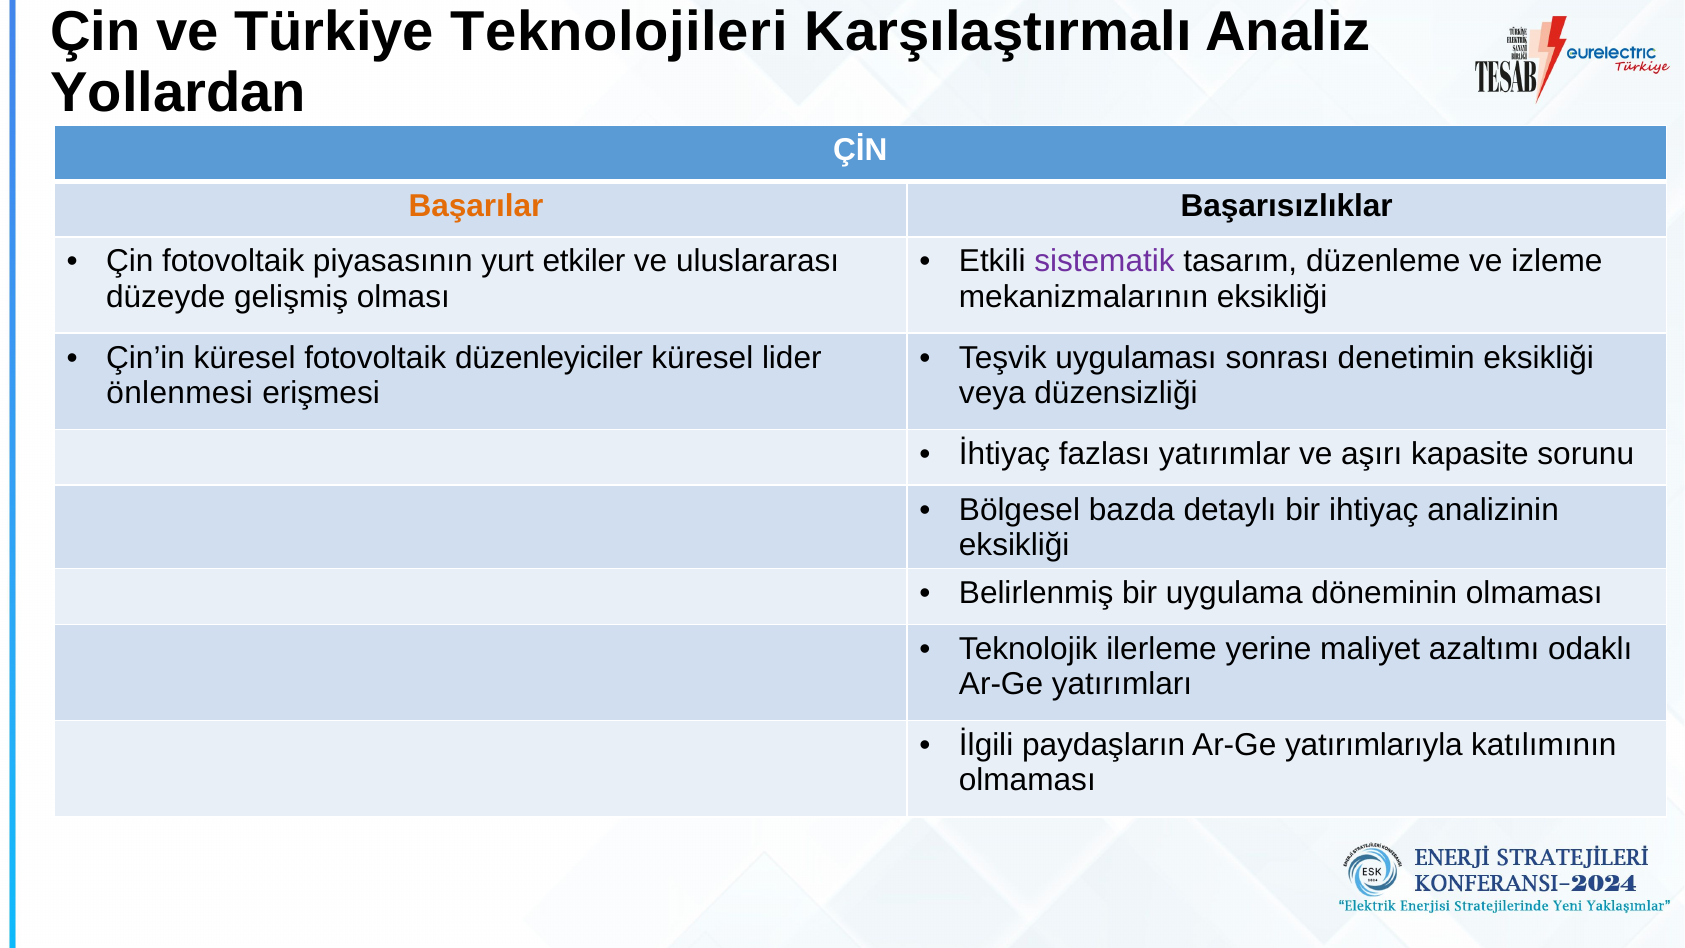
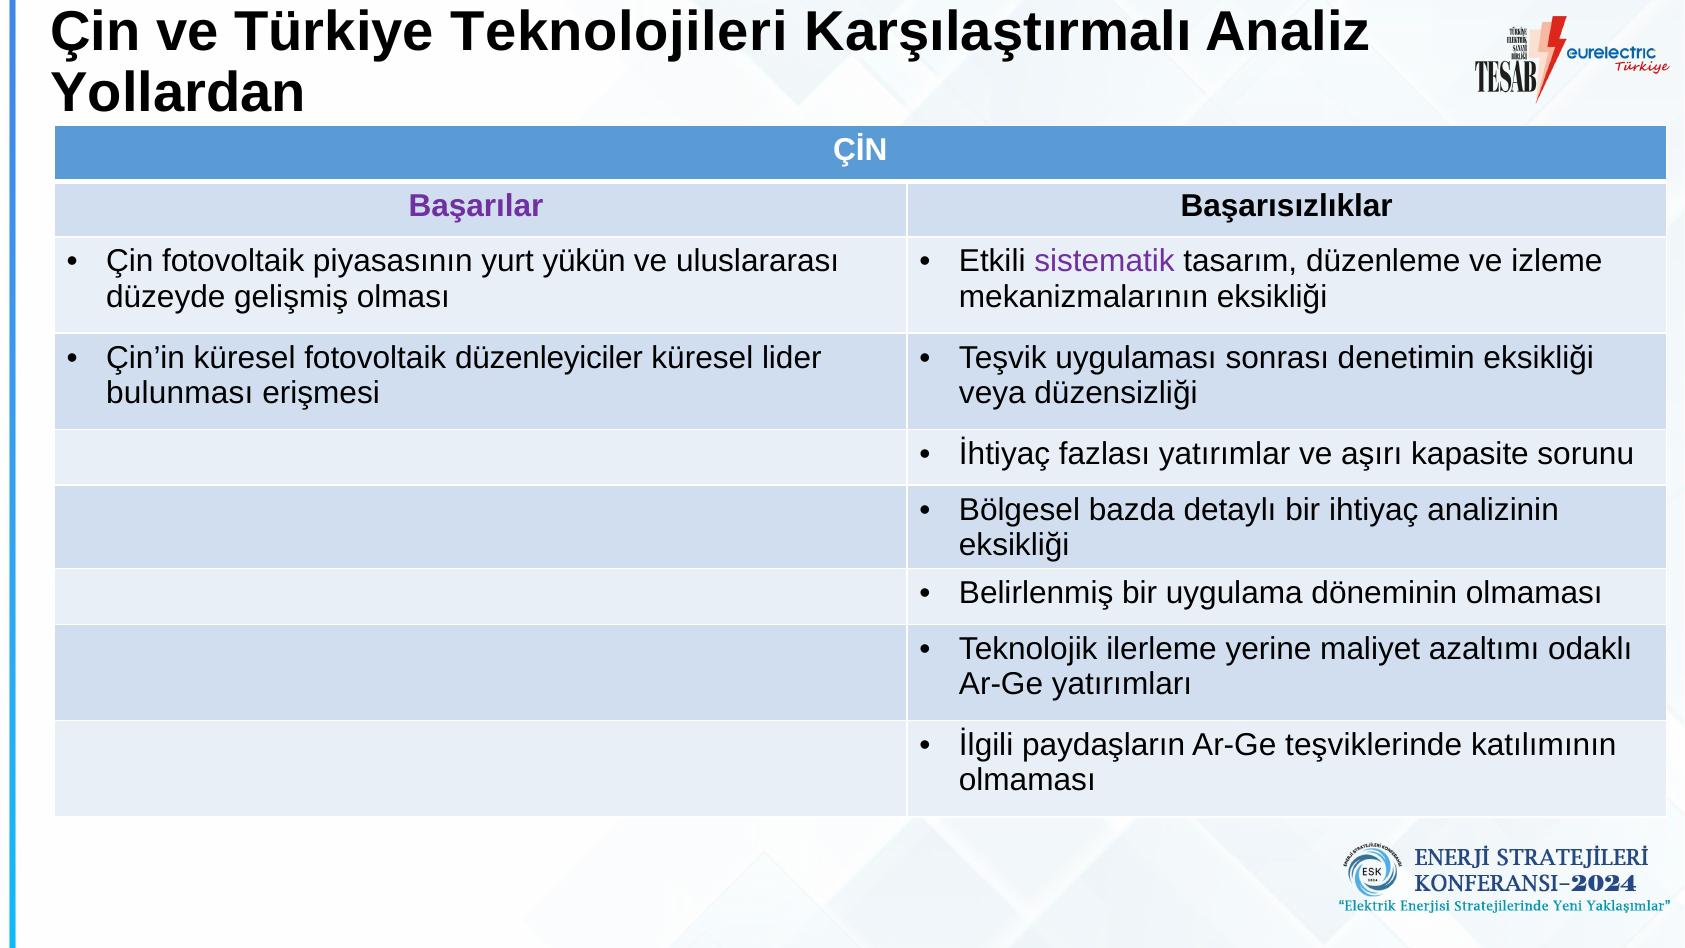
Başarılar colour: orange -> purple
etkiler: etkiler -> yükün
önlenmesi: önlenmesi -> bulunması
yatırımlarıyla: yatırımlarıyla -> teşviklerinde
